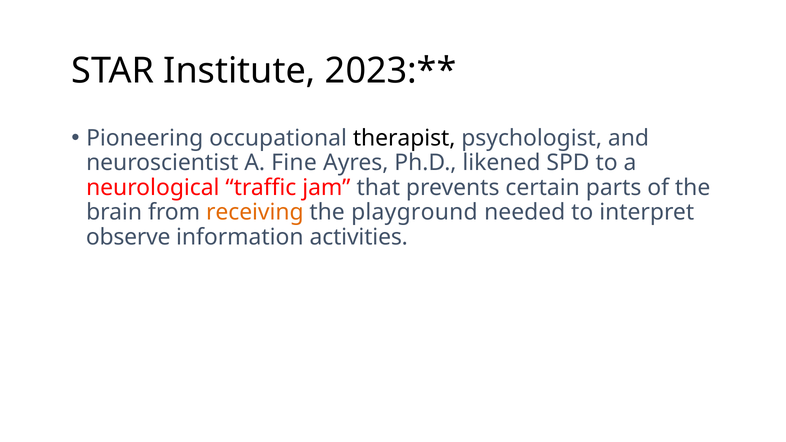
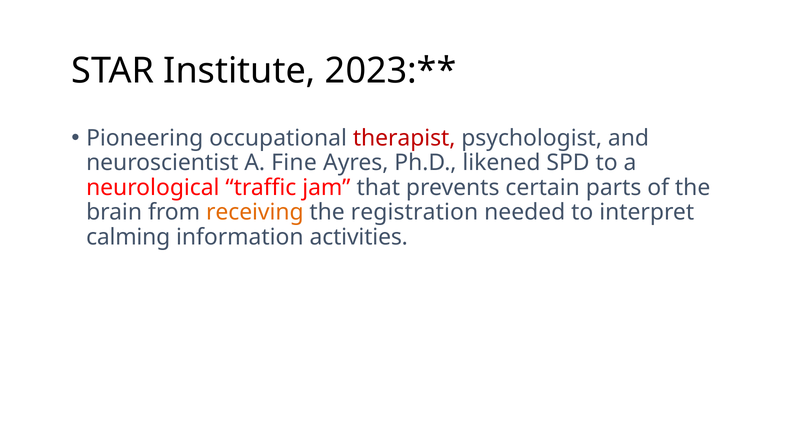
therapist colour: black -> red
playground: playground -> registration
observe: observe -> calming
